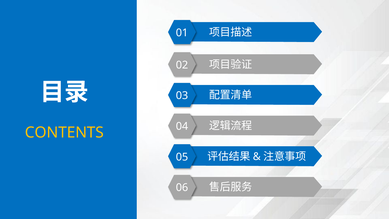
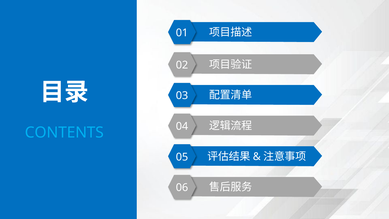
CONTENTS colour: yellow -> light blue
